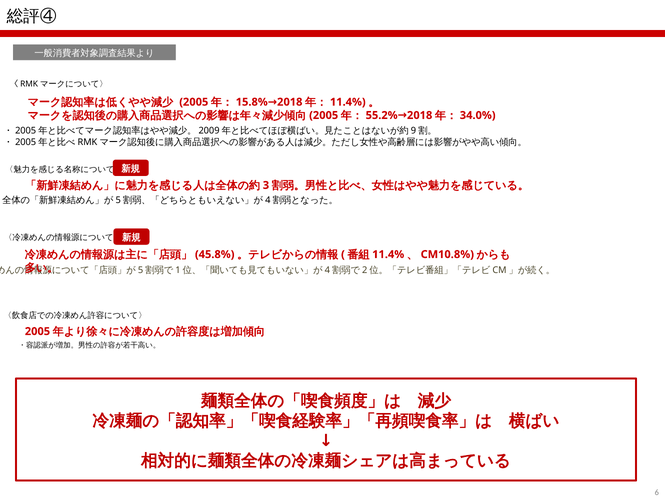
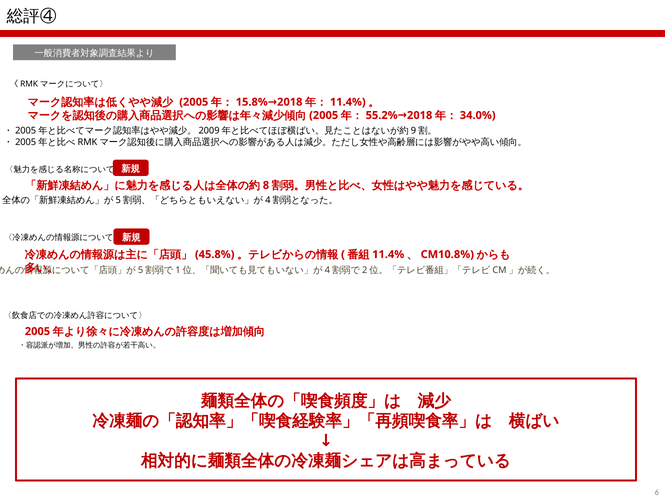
3: 3 -> 8
